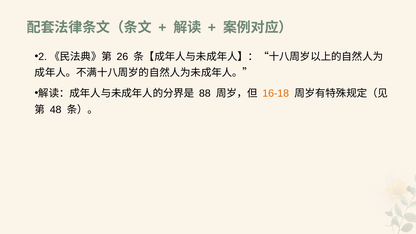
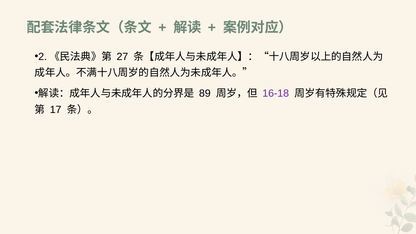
26: 26 -> 27
88: 88 -> 89
16-18 colour: orange -> purple
48: 48 -> 17
